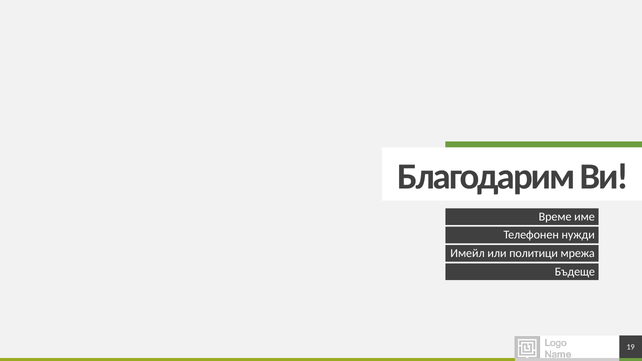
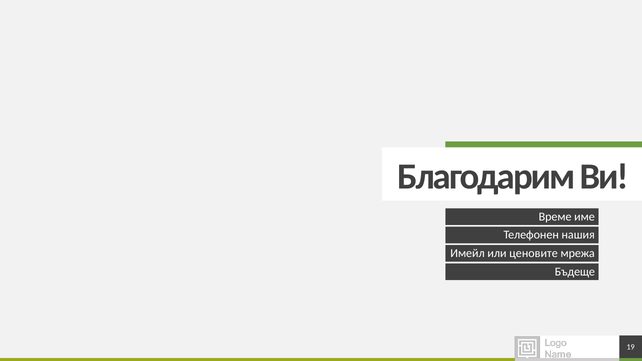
нужди: нужди -> нашия
политици: политици -> ценовите
